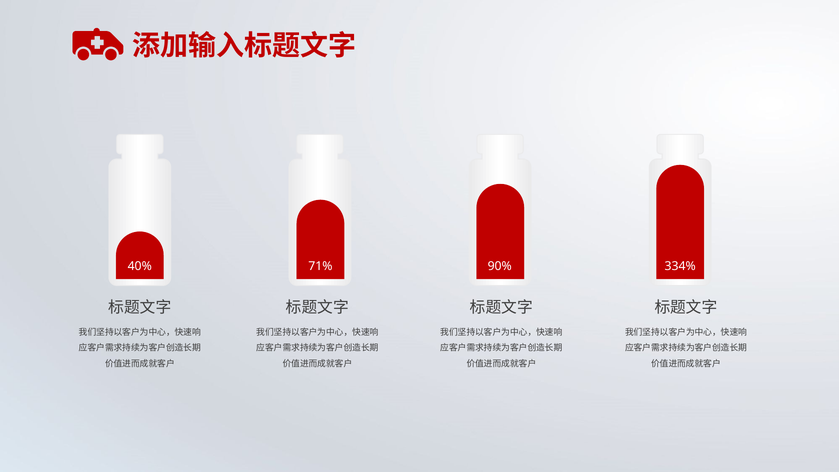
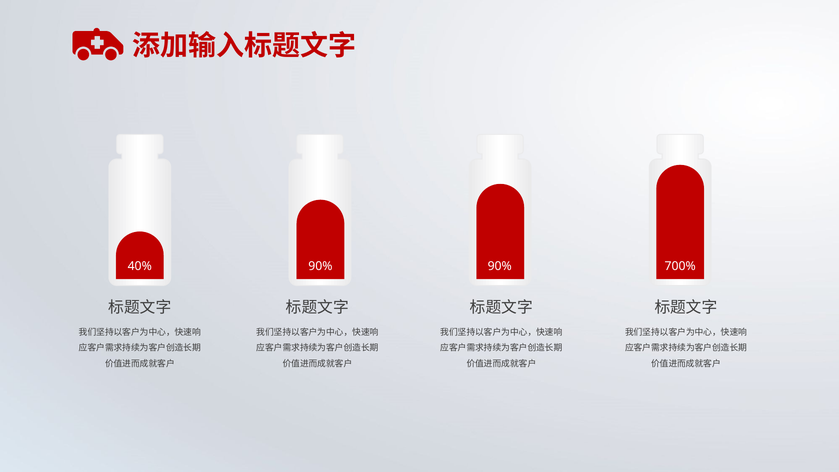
71% at (320, 266): 71% -> 90%
334%: 334% -> 700%
